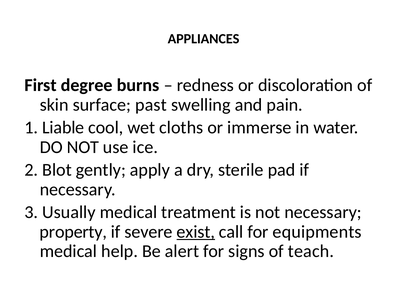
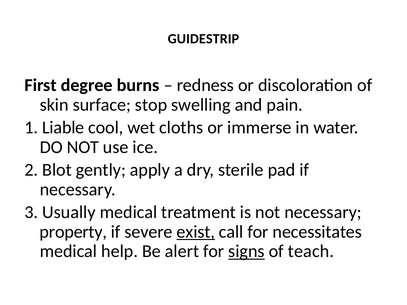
APPLIANCES: APPLIANCES -> GUIDESTRIP
past: past -> stop
equipments: equipments -> necessitates
signs underline: none -> present
